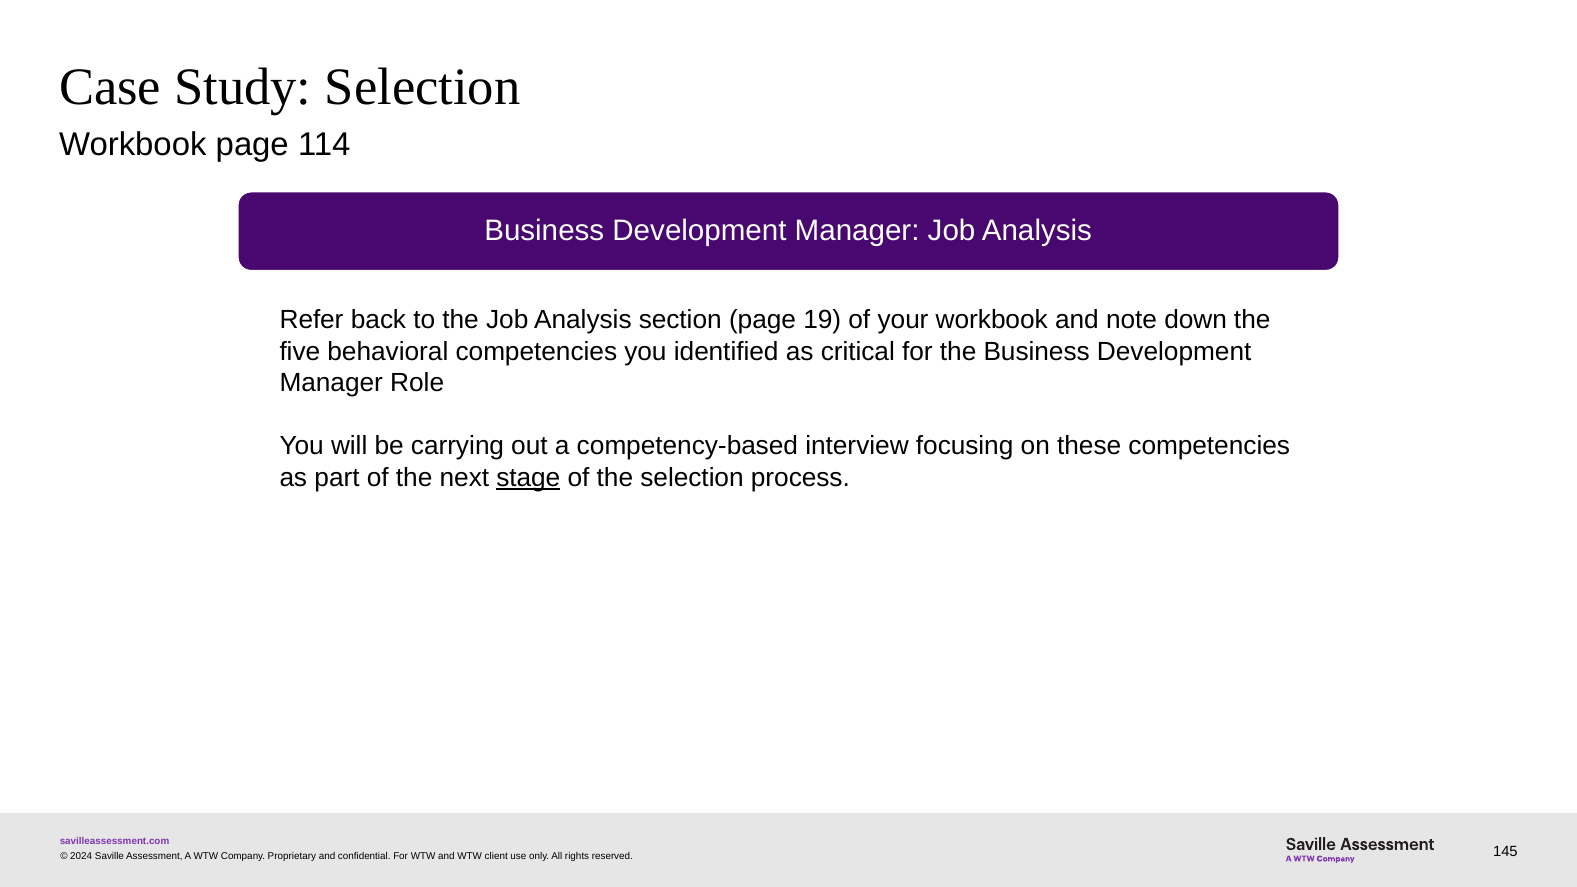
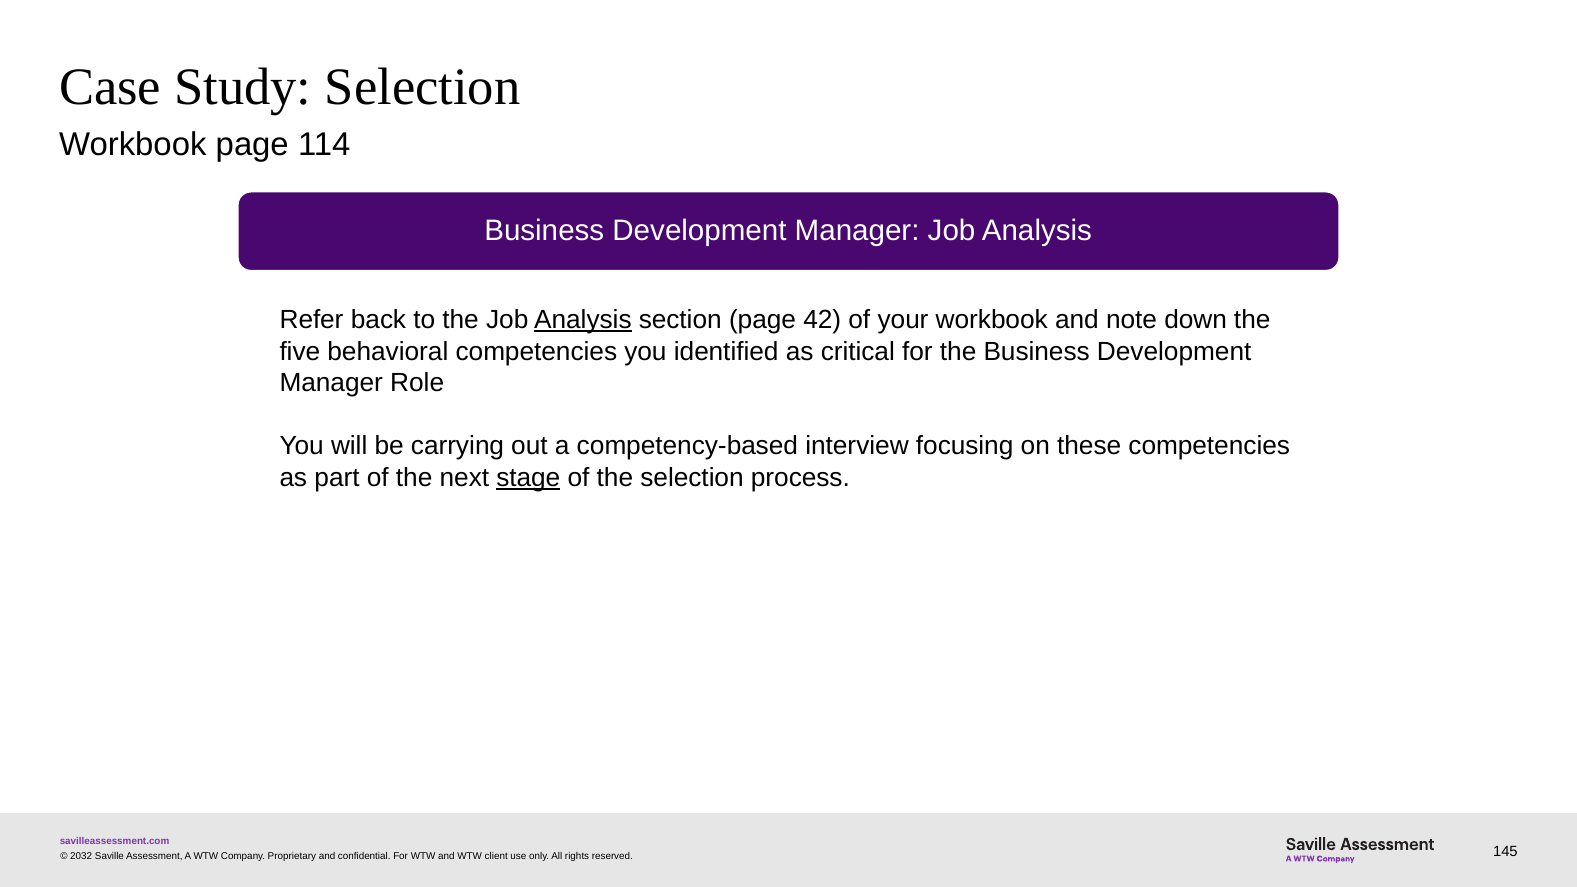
Analysis at (583, 320) underline: none -> present
19: 19 -> 42
2024: 2024 -> 2032
